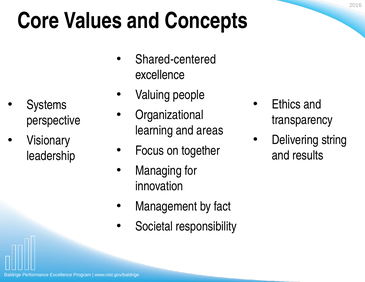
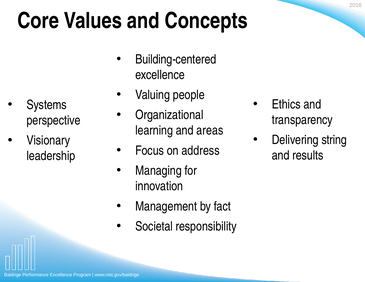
Shared-centered: Shared-centered -> Building-centered
together: together -> address
